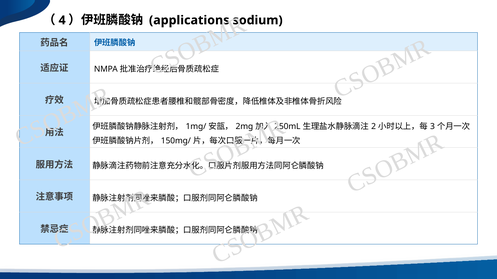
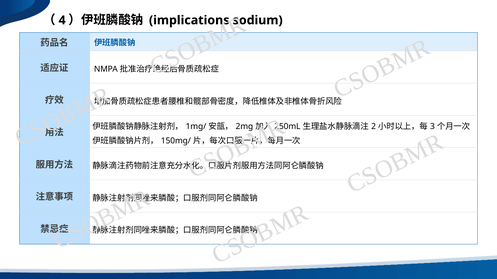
applications: applications -> implications
